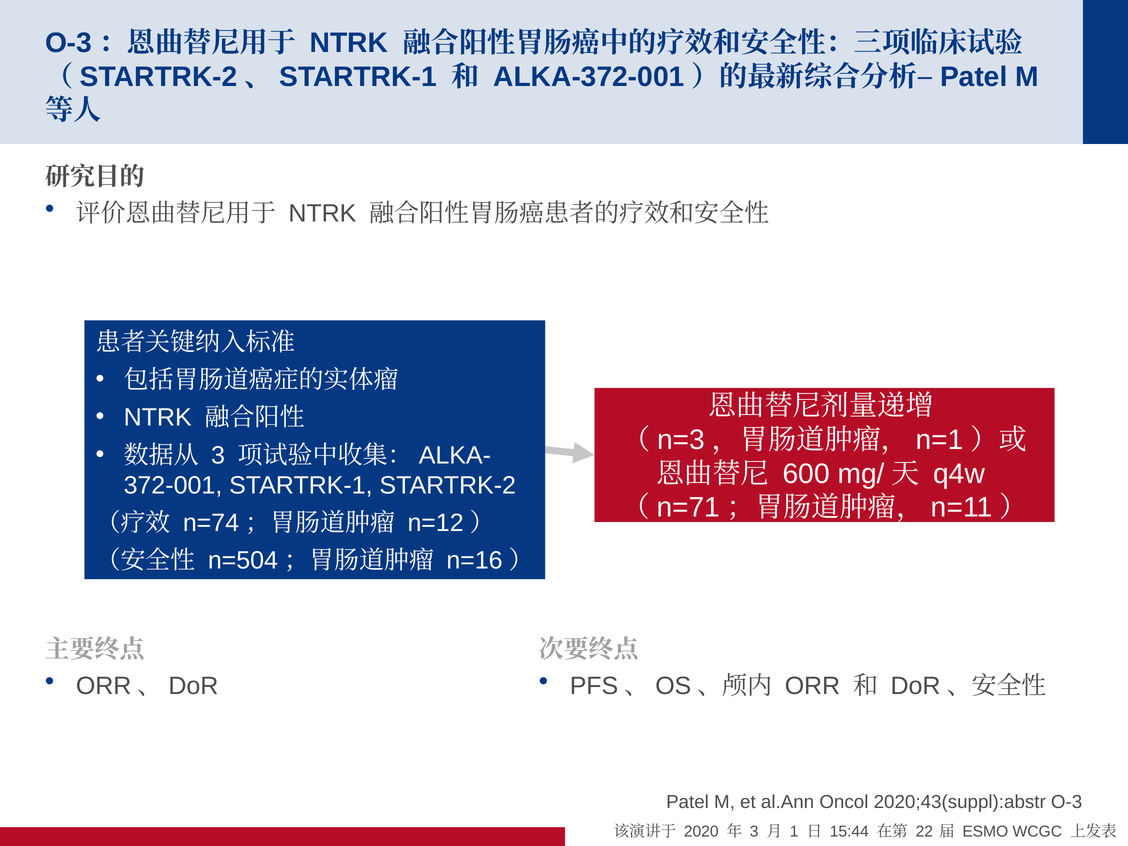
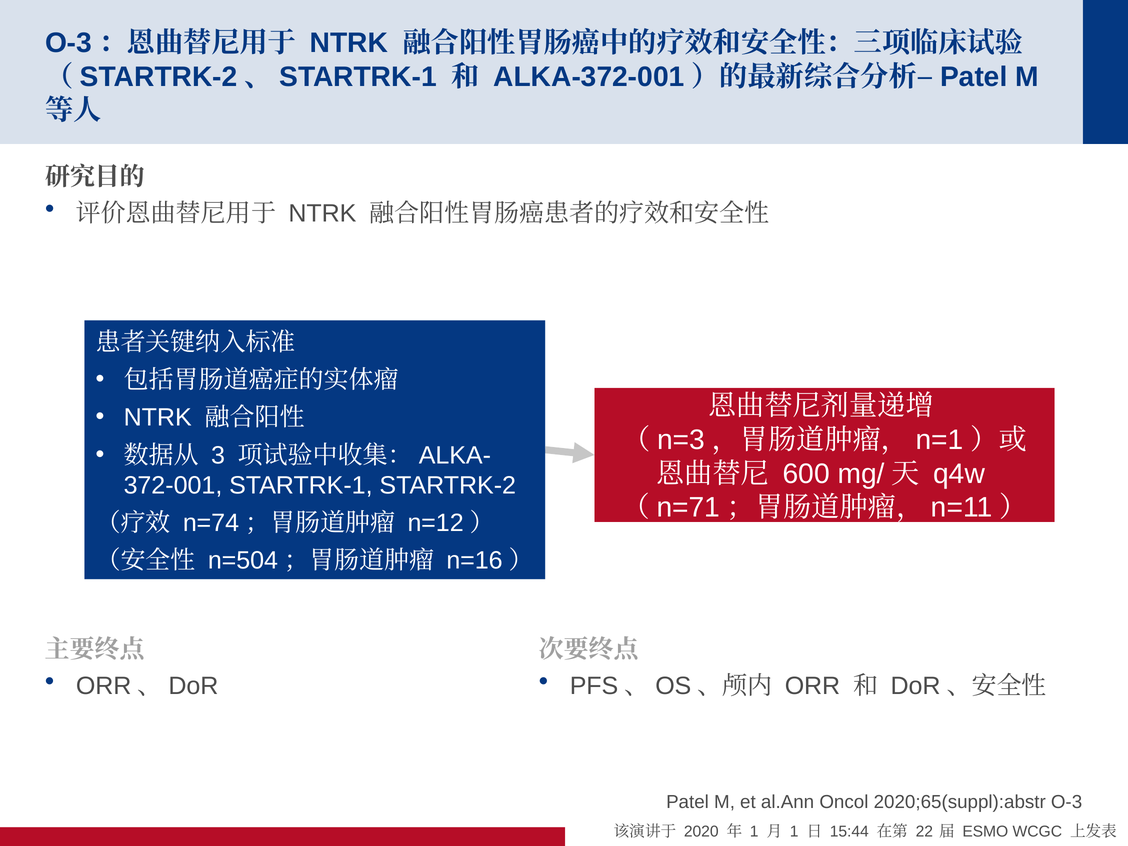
2020;43(suppl):abstr: 2020;43(suppl):abstr -> 2020;65(suppl):abstr
3 at (754, 832): 3 -> 1
